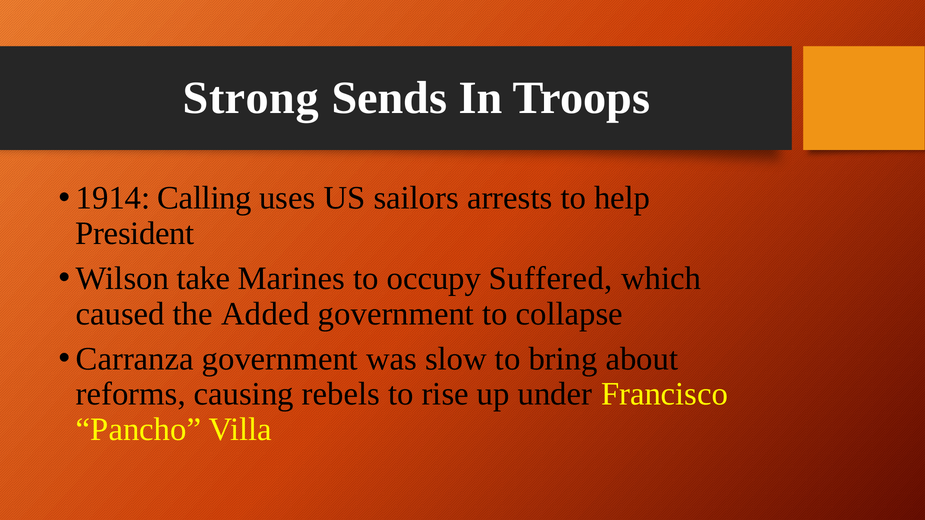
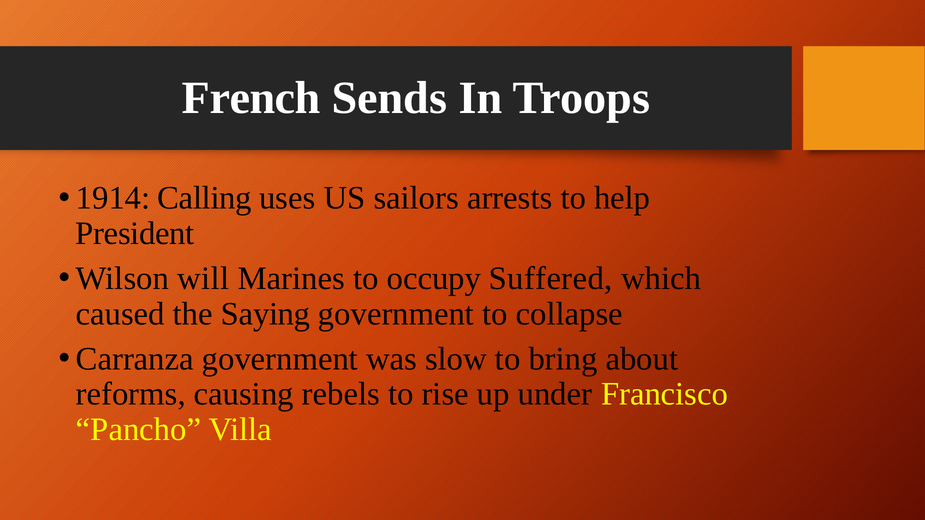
Strong: Strong -> French
take: take -> will
Added: Added -> Saying
